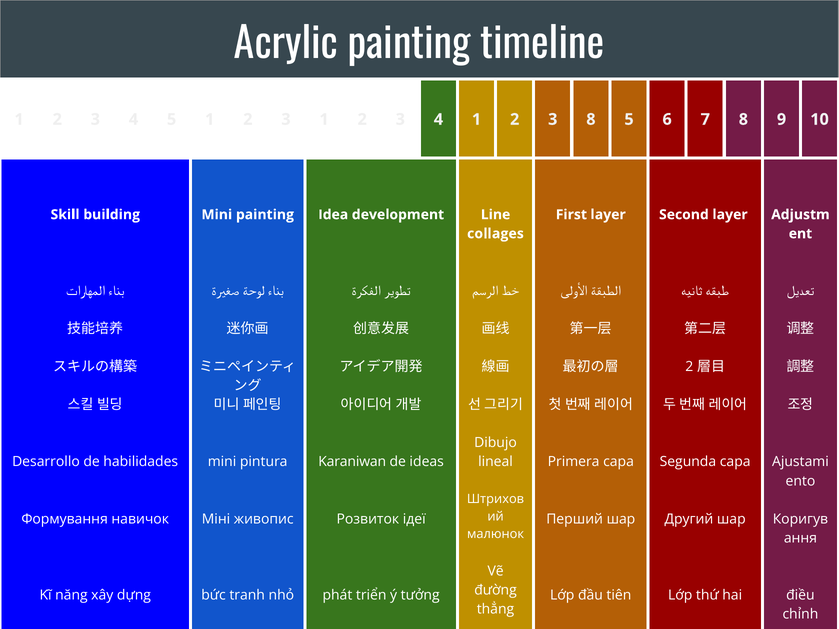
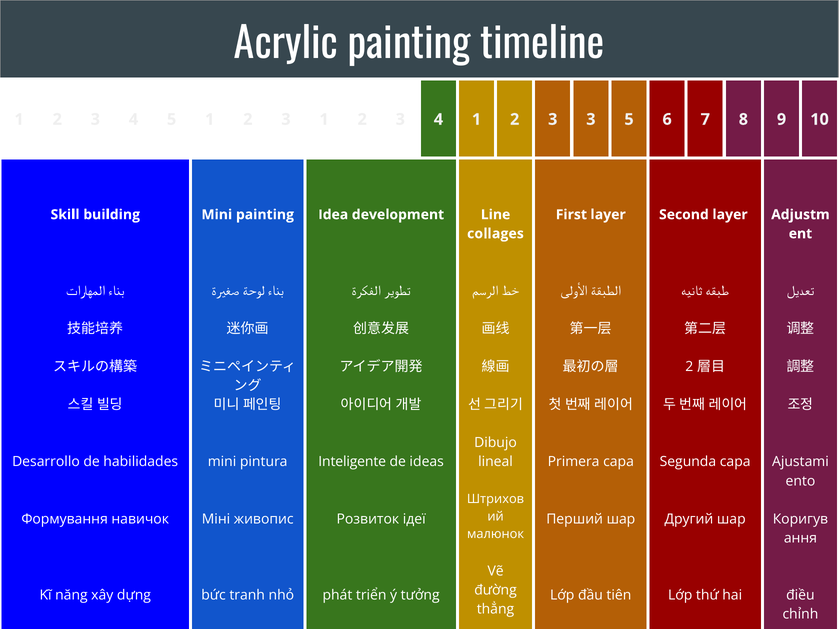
3 8: 8 -> 3
Karaniwan: Karaniwan -> Inteligente
